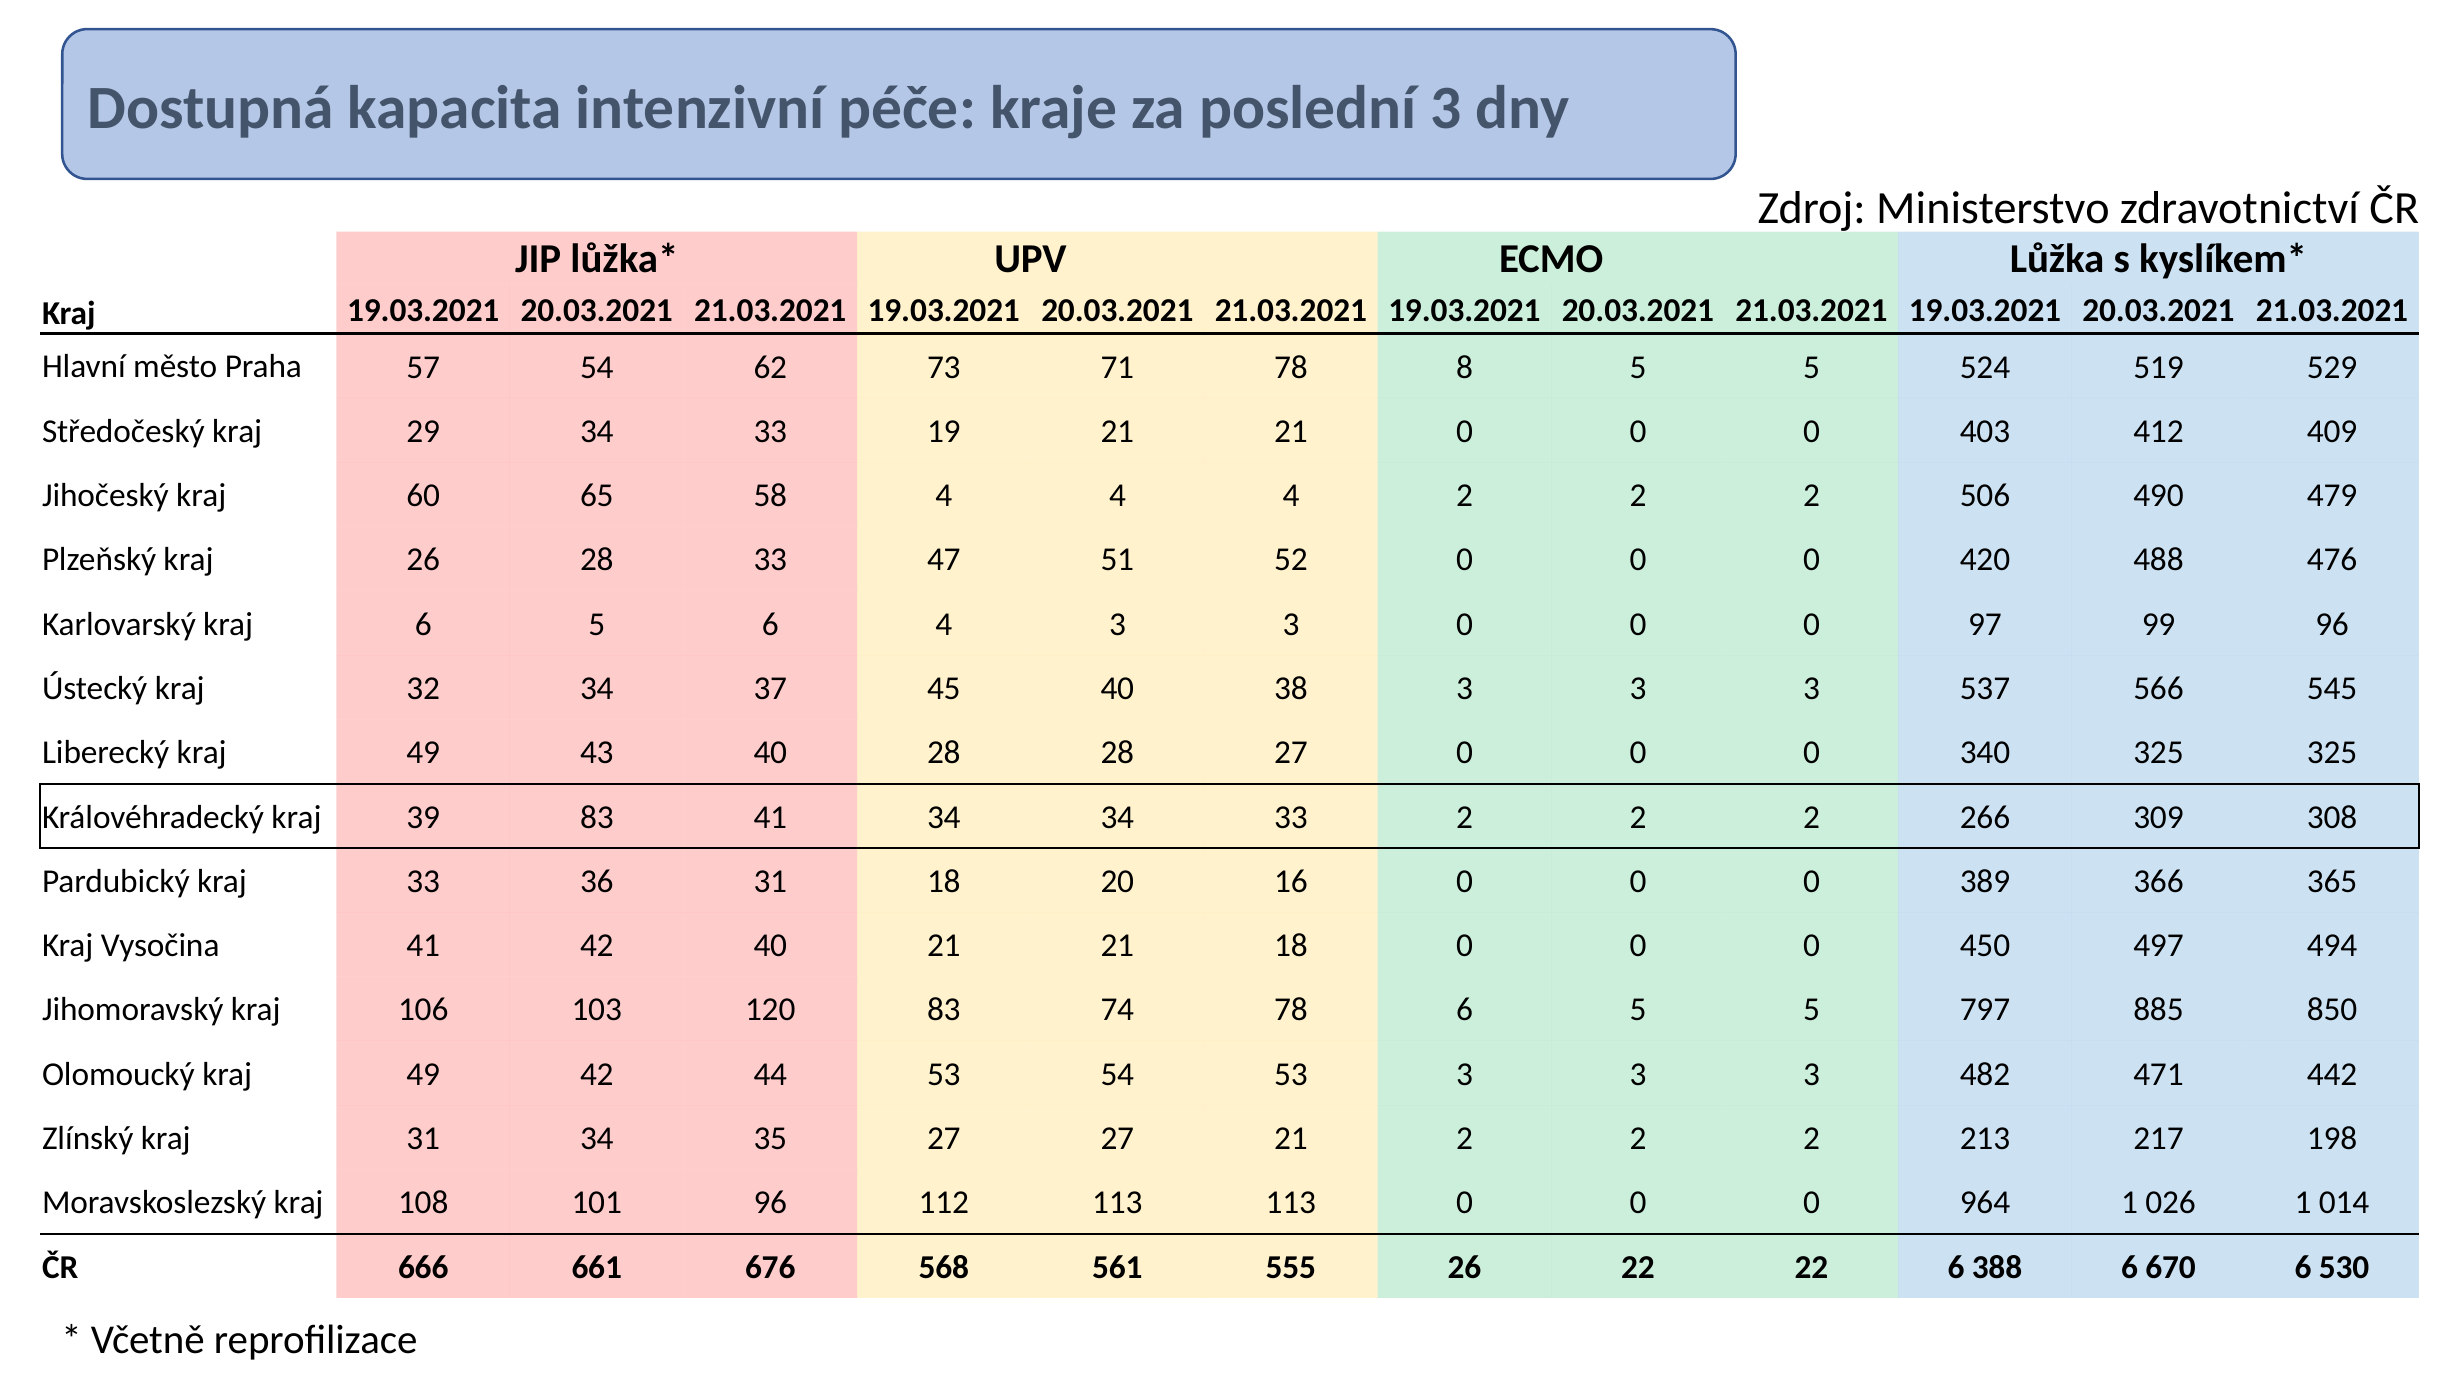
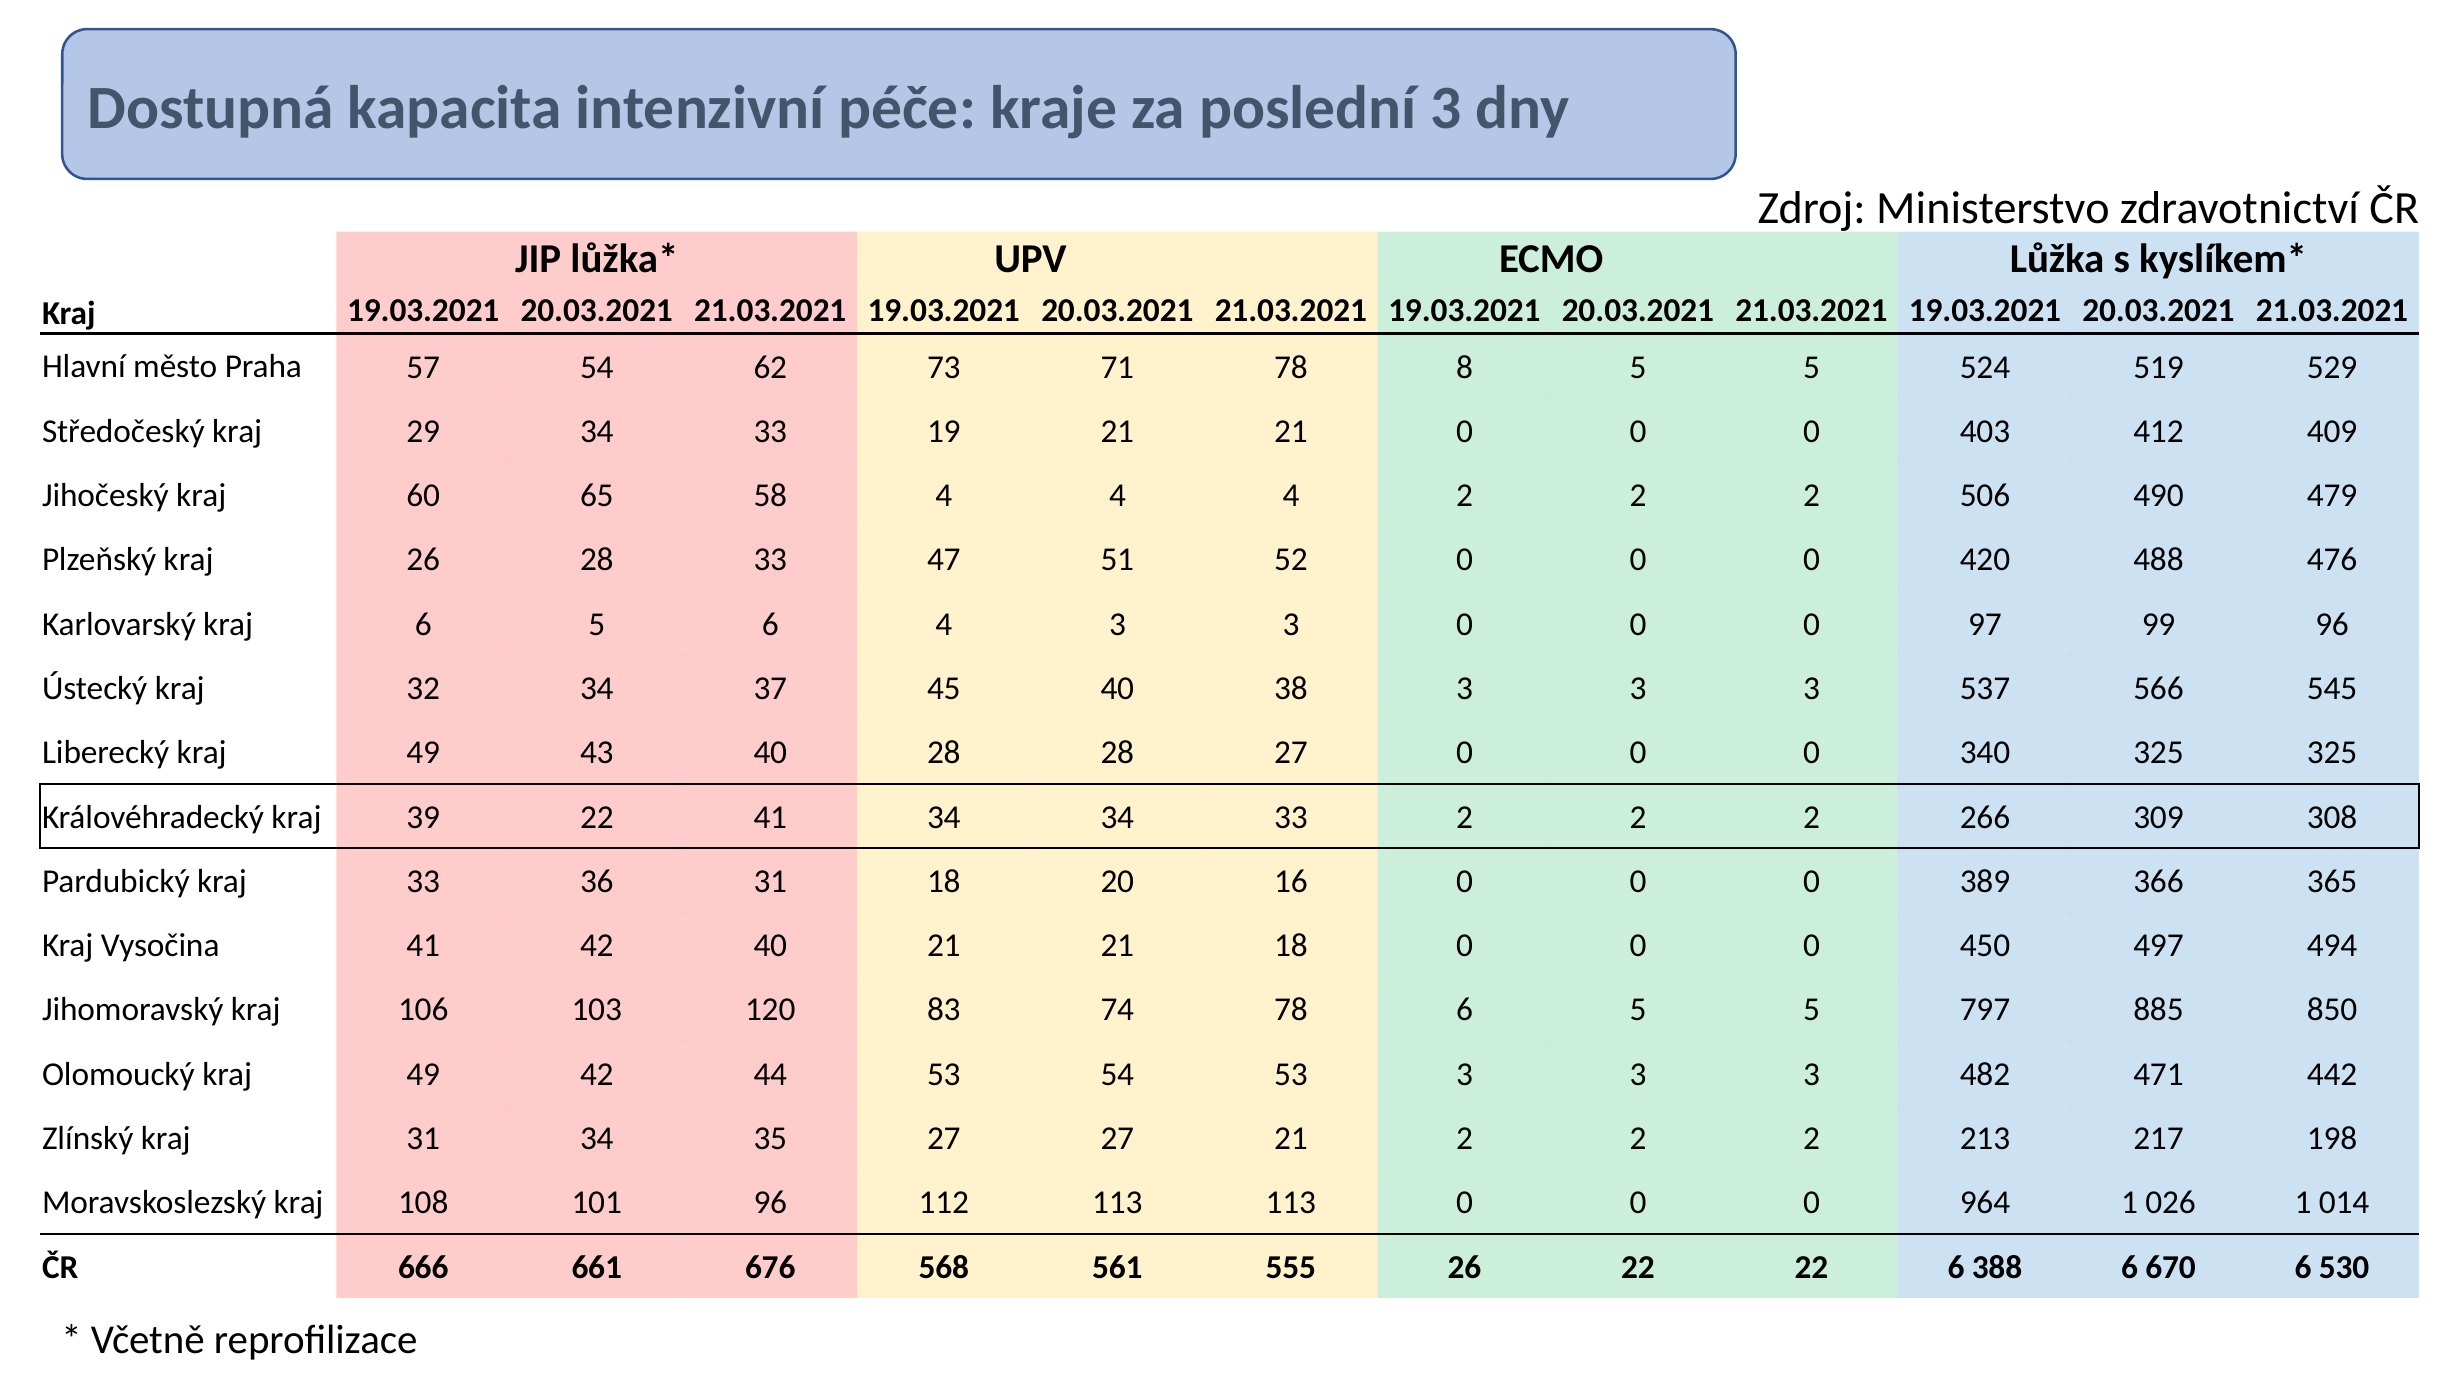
39 83: 83 -> 22
